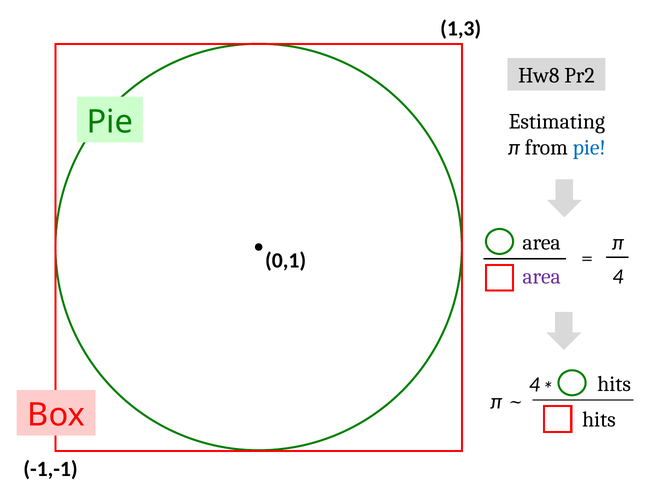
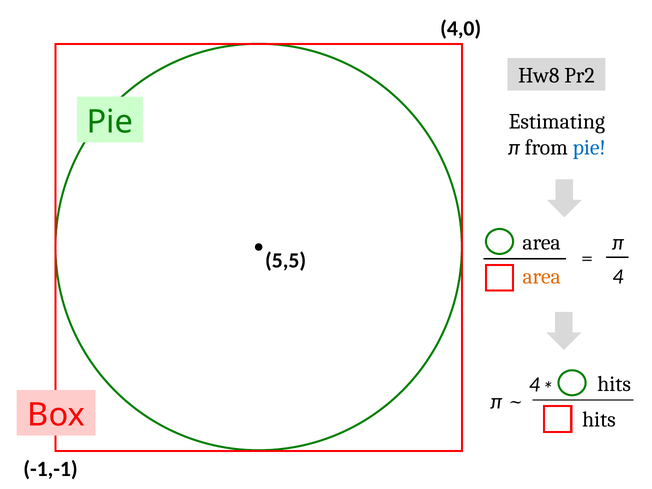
1,3: 1,3 -> 4,0
0,1: 0,1 -> 5,5
area at (542, 277) colour: purple -> orange
